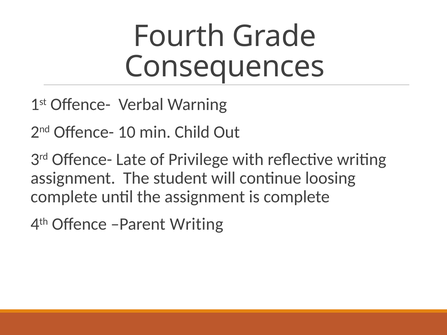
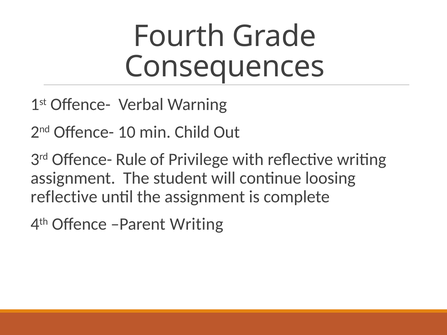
Late: Late -> Rule
complete at (64, 197): complete -> reflective
